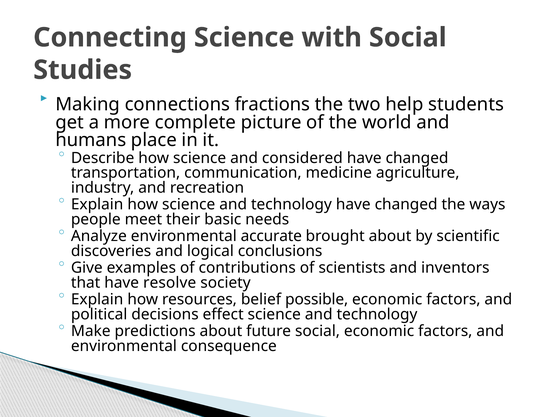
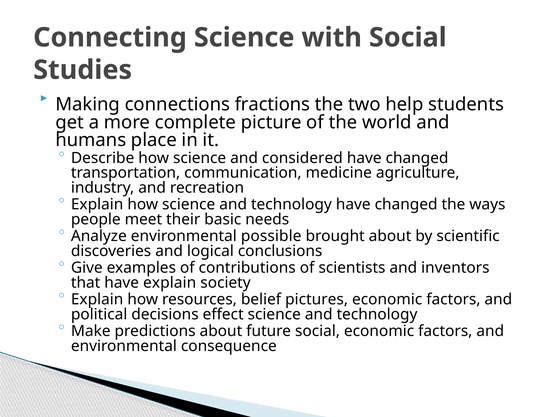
accurate: accurate -> possible
have resolve: resolve -> explain
possible: possible -> pictures
